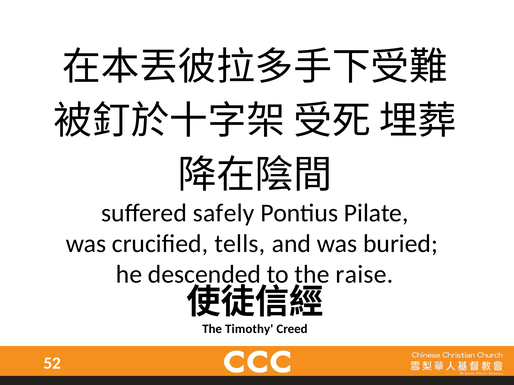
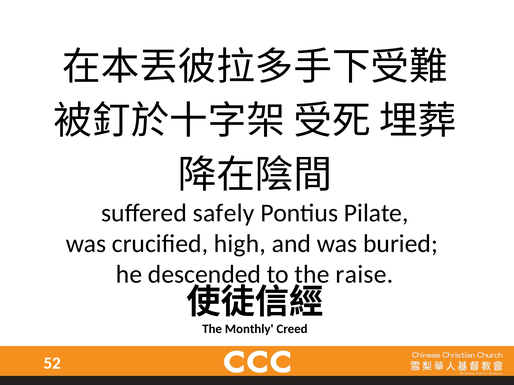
tells: tells -> high
Timothy: Timothy -> Monthly
